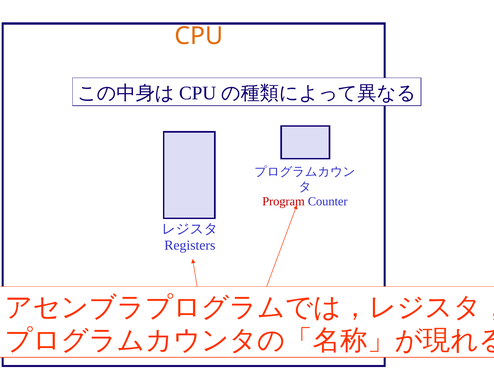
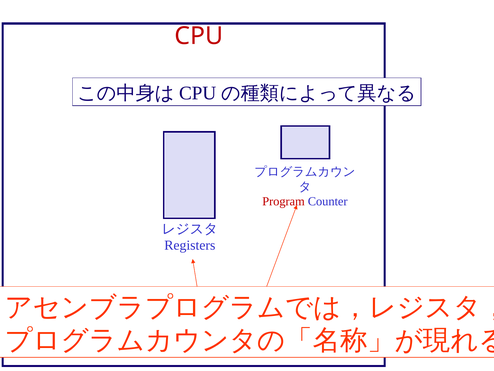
CPU at (199, 36) colour: orange -> red
